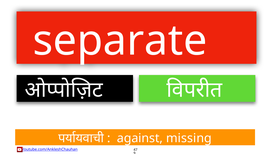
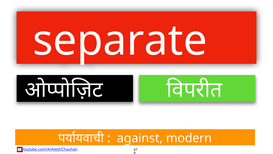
missing: missing -> modern
